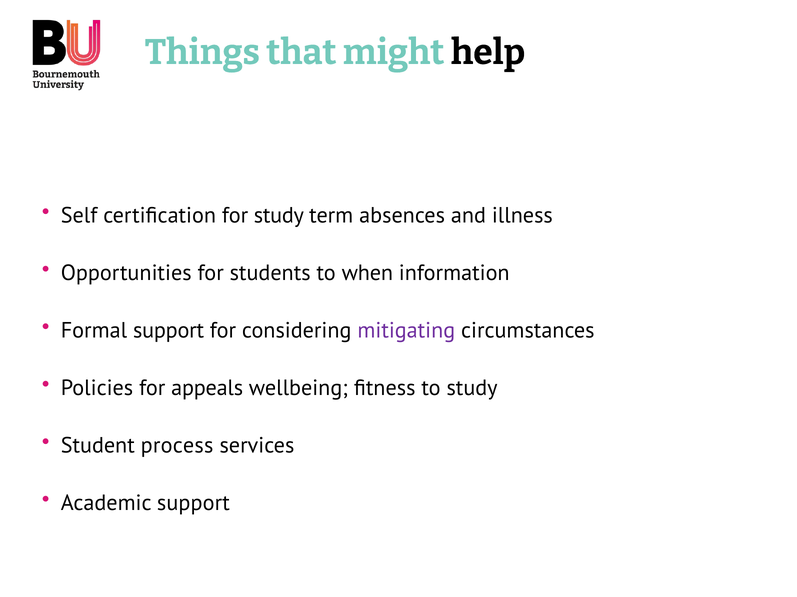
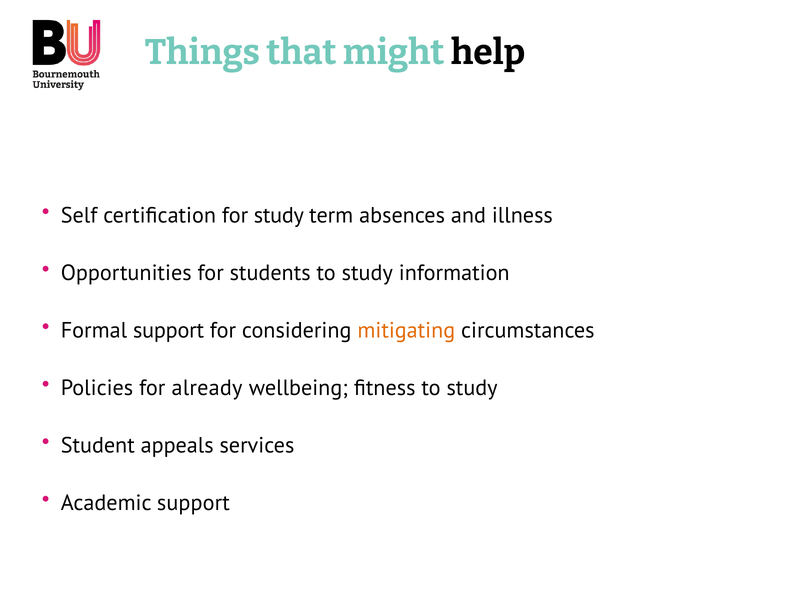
students to when: when -> study
mitigating colour: purple -> orange
appeals: appeals -> already
process: process -> appeals
